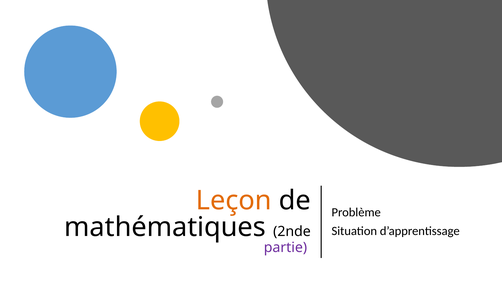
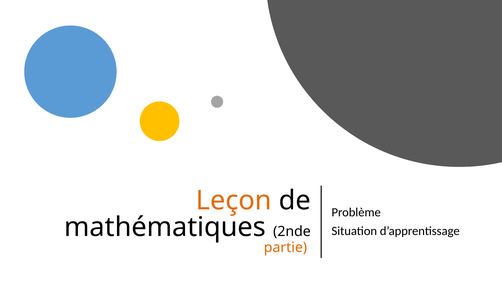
partie colour: purple -> orange
